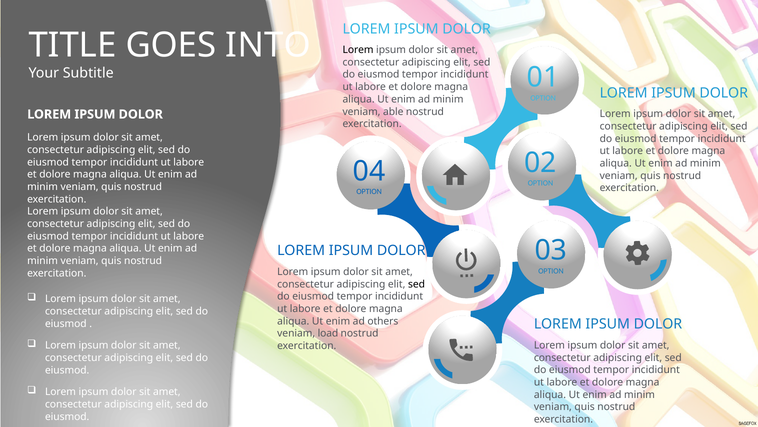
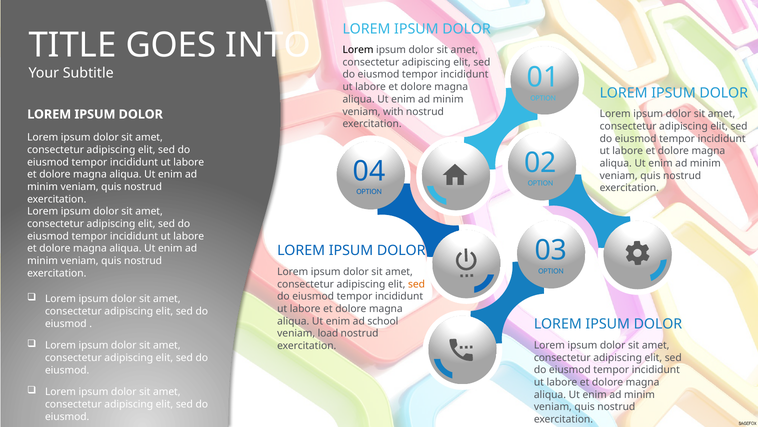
able: able -> with
sed at (417, 284) colour: black -> orange
others: others -> school
